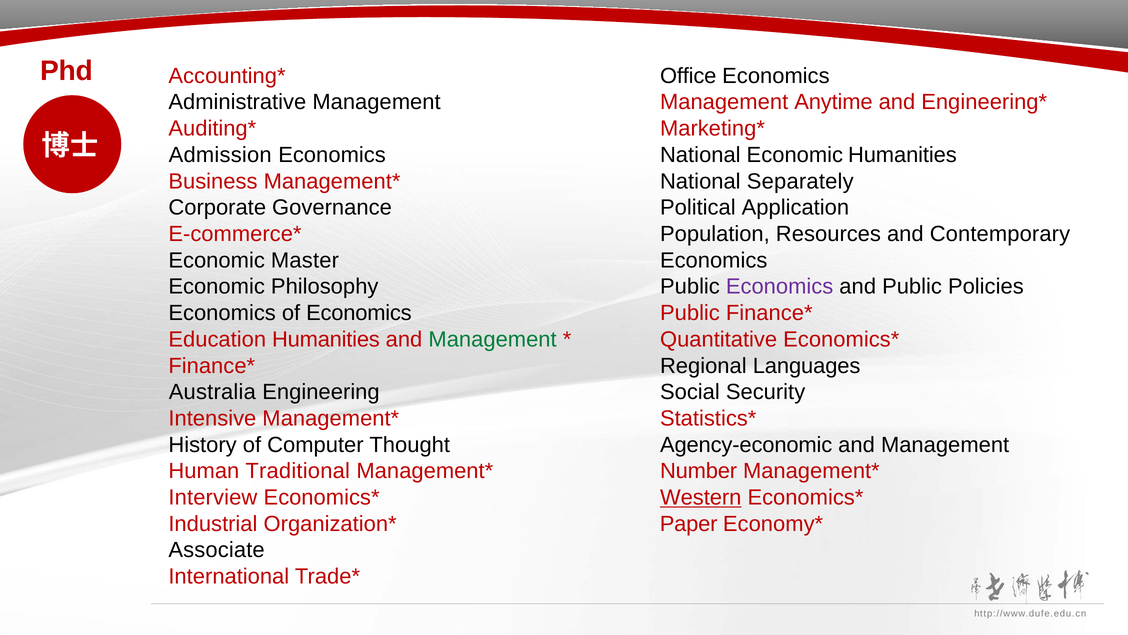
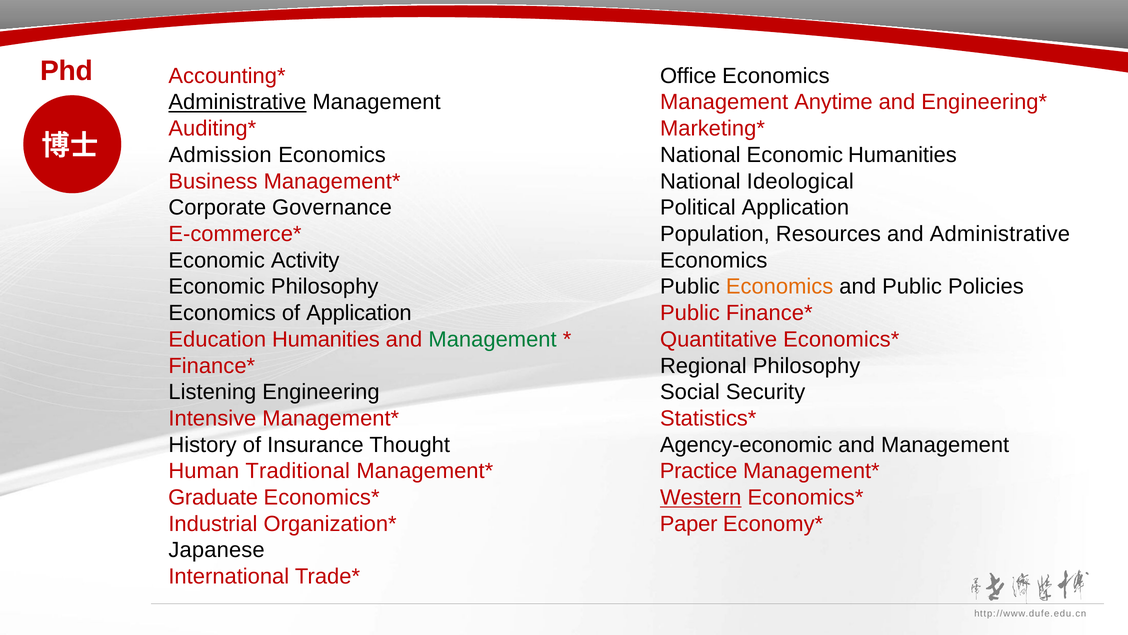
Administrative at (237, 102) underline: none -> present
Separately: Separately -> Ideological
and Contemporary: Contemporary -> Administrative
Master: Master -> Activity
Economics at (780, 286) colour: purple -> orange
of Economics: Economics -> Application
Regional Languages: Languages -> Philosophy
Australia: Australia -> Listening
Computer: Computer -> Insurance
Number: Number -> Practice
Interview: Interview -> Graduate
Associate: Associate -> Japanese
